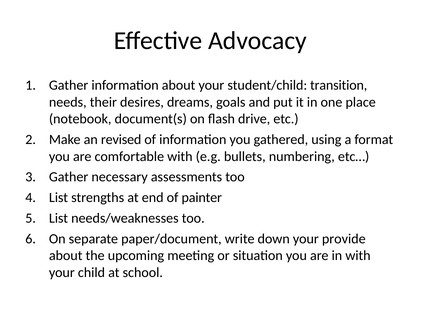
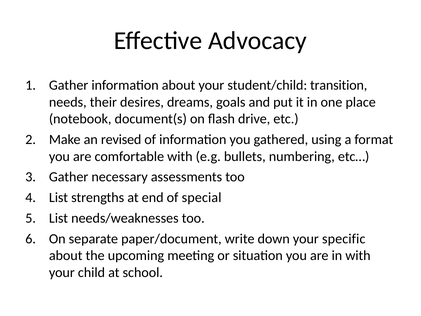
painter: painter -> special
provide: provide -> specific
